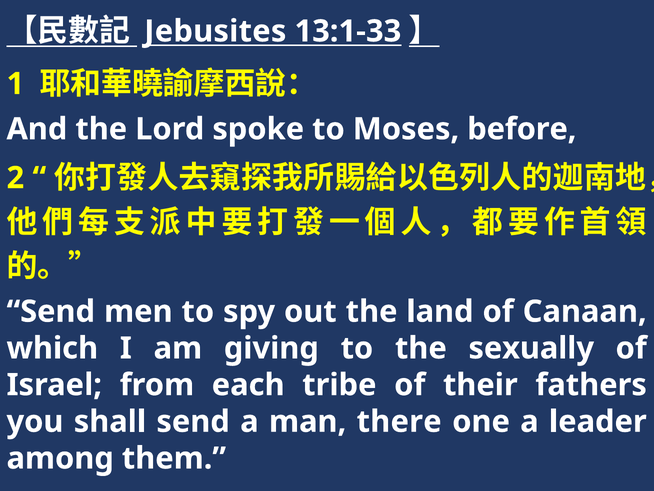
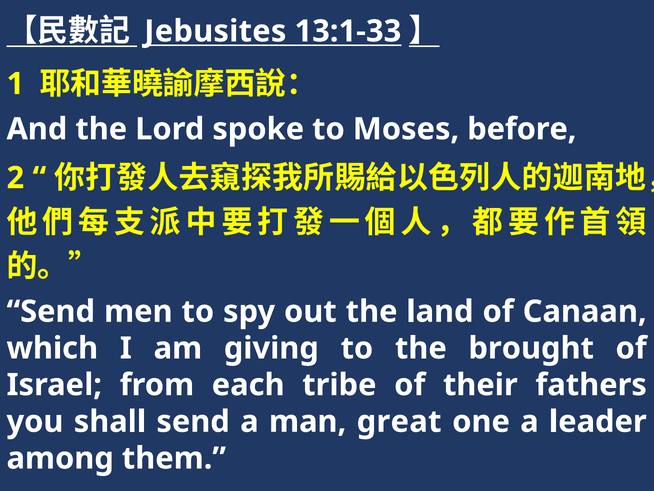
sexually: sexually -> brought
there: there -> great
